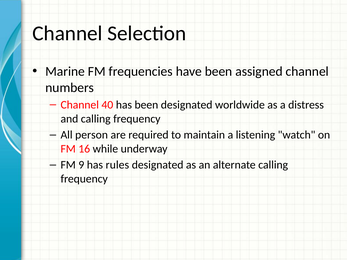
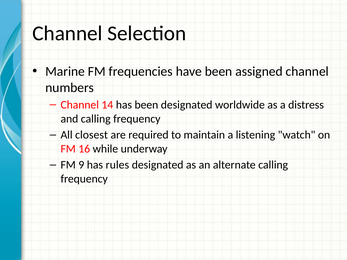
40: 40 -> 14
person: person -> closest
